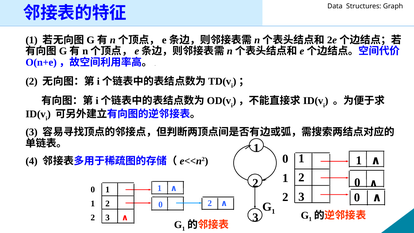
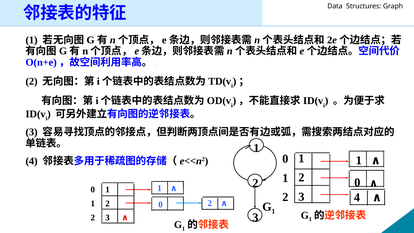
2 0: 0 -> 4
